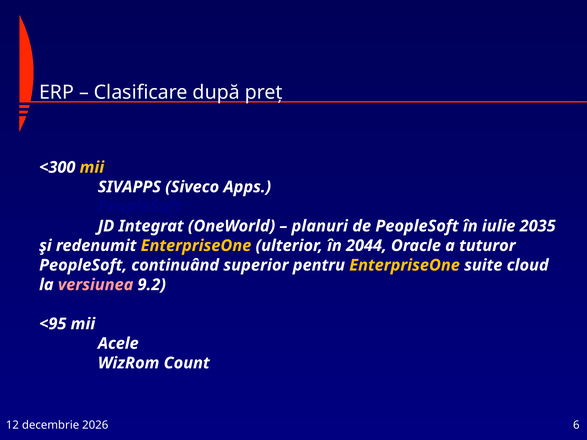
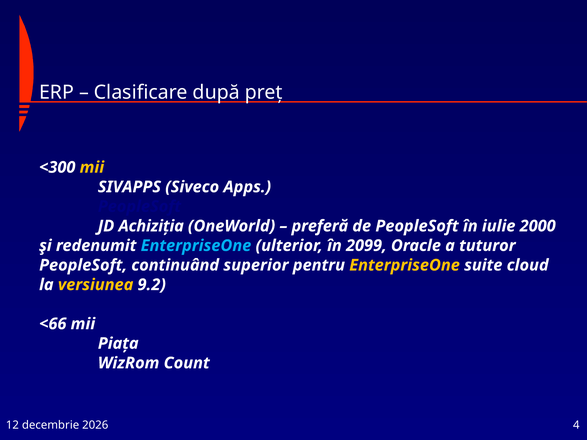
Integrat: Integrat -> Achiziţia
planuri: planuri -> preferă
2035: 2035 -> 2000
EnterpriseOne at (196, 246) colour: yellow -> light blue
2044: 2044 -> 2099
versiunea colour: pink -> yellow
<95: <95 -> <66
Acele: Acele -> Piaţa
6: 6 -> 4
